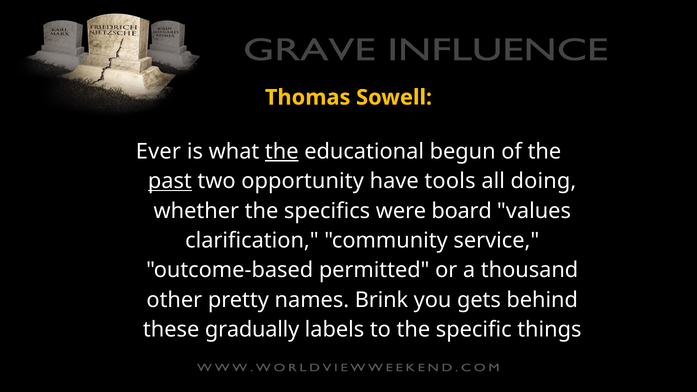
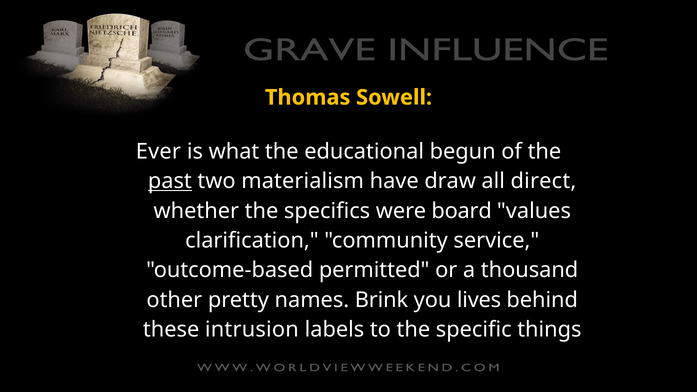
the at (282, 152) underline: present -> none
opportunity: opportunity -> materialism
tools: tools -> draw
doing: doing -> direct
gets: gets -> lives
gradually: gradually -> intrusion
